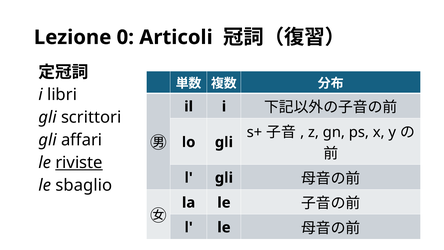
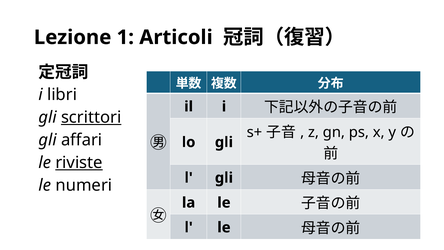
0: 0 -> 1
scrittori underline: none -> present
sbaglio: sbaglio -> numeri
